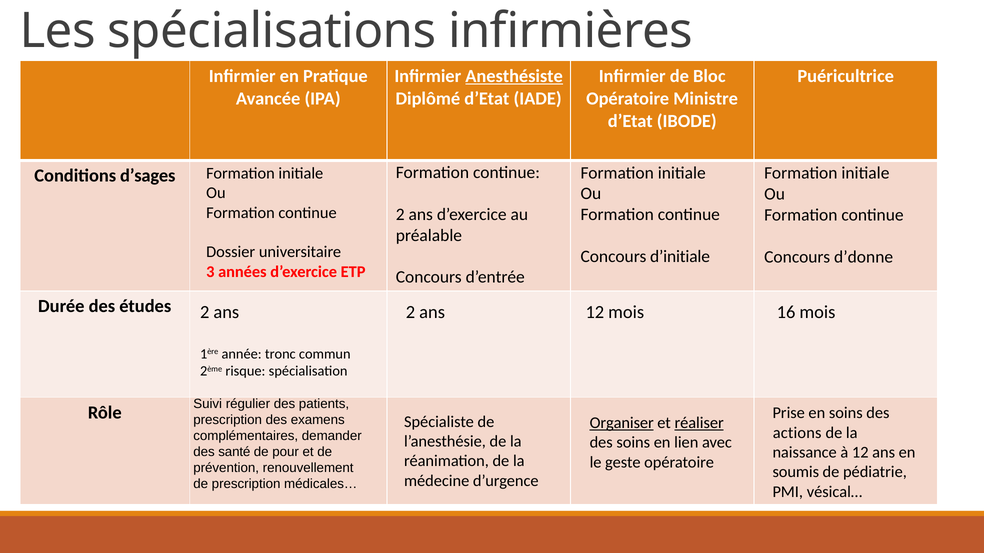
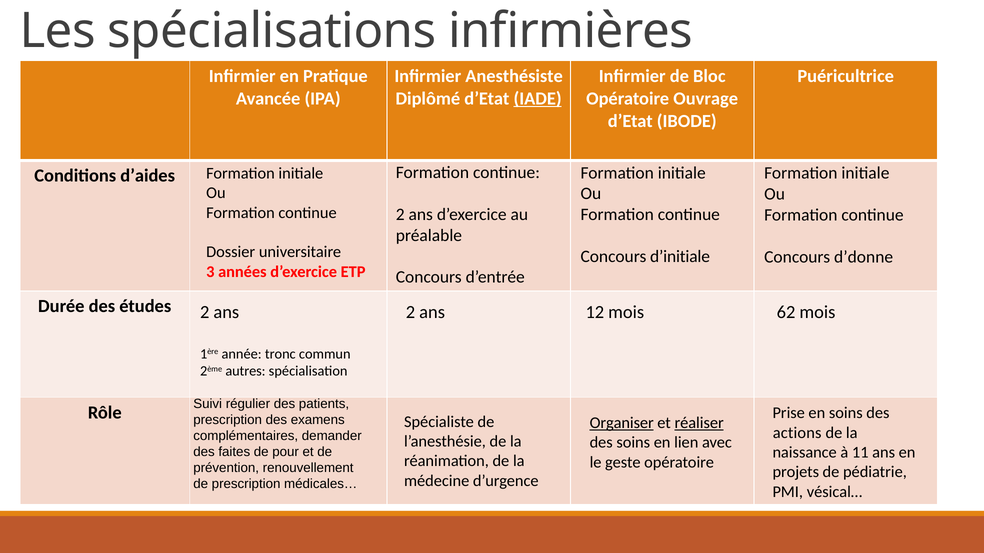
Anesthésiste underline: present -> none
IADE underline: none -> present
Ministre: Ministre -> Ouvrage
d’sages: d’sages -> d’aides
16: 16 -> 62
risque: risque -> autres
à 12: 12 -> 11
santé: santé -> faites
soumis: soumis -> projets
